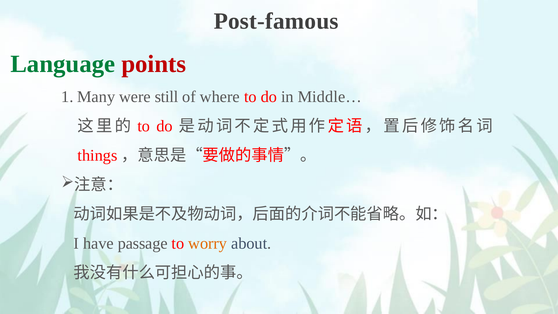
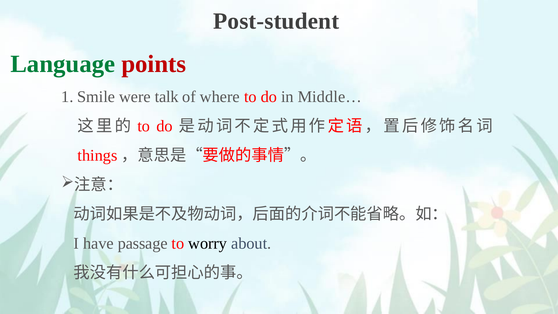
Post-famous: Post-famous -> Post-student
Many: Many -> Smile
still: still -> talk
worry colour: orange -> black
